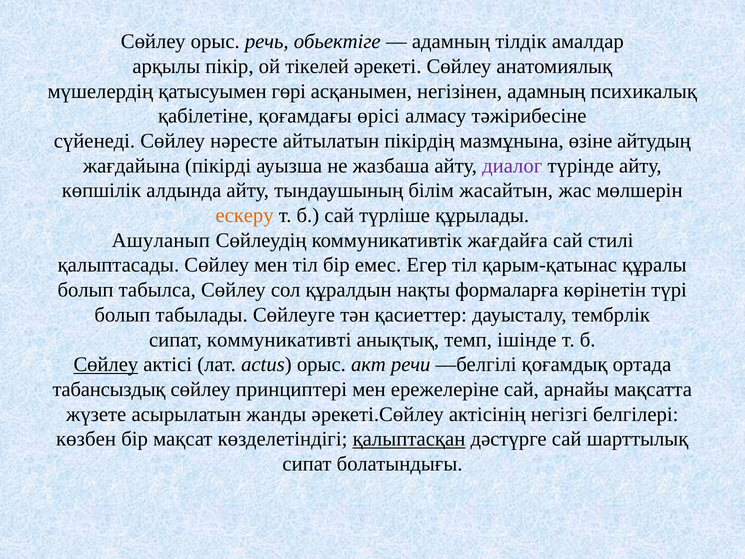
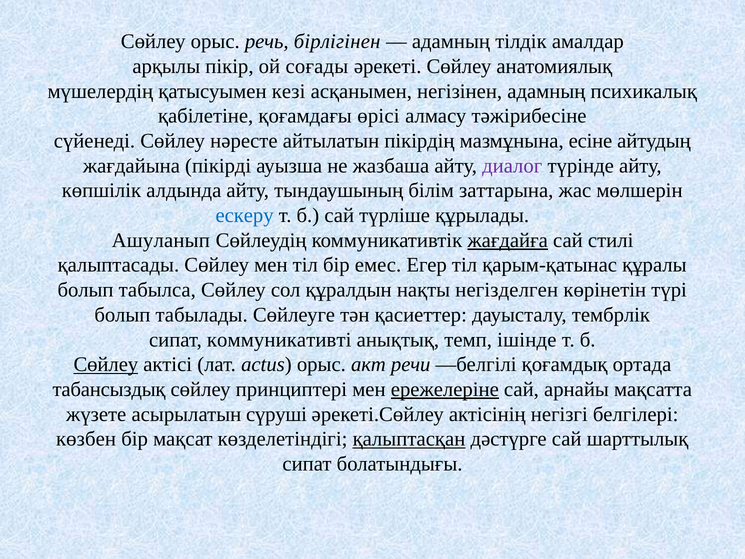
обьектіге: обьектіге -> бірлігінен
тікелей: тікелей -> соғады
гөрі: гөрі -> кезі
өзіне: өзіне -> есіне
жасайтын: жасайтын -> заттарына
ескеру colour: orange -> blue
жағдайға underline: none -> present
формаларға: формаларға -> негізделген
ережелеріне underline: none -> present
жанды: жанды -> сүруші
